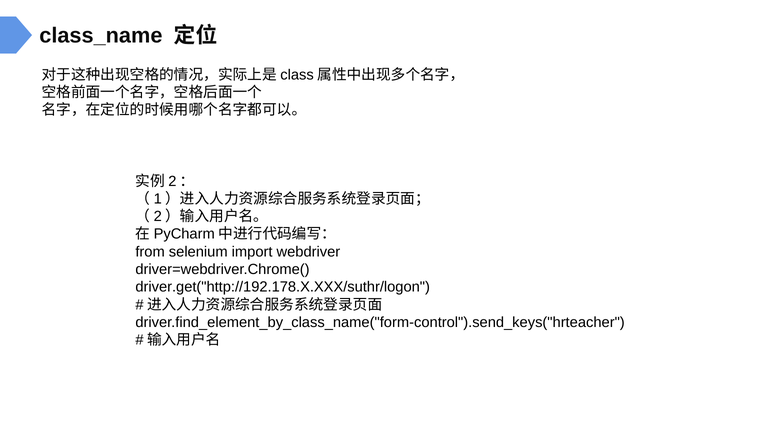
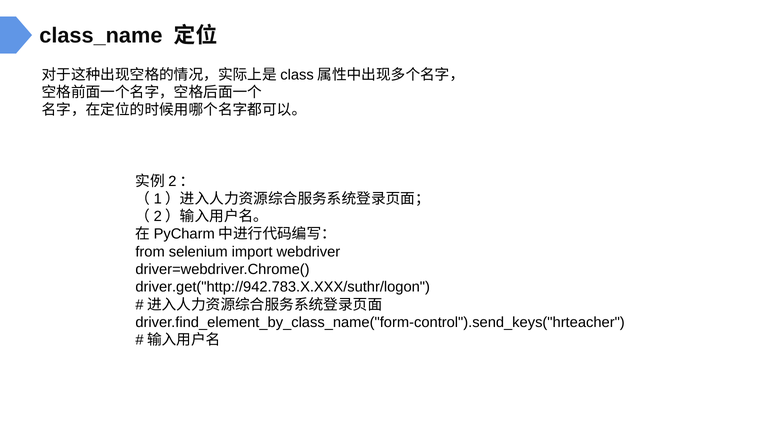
driver.get("http://192.178.X.XXX/suthr/logon: driver.get("http://192.178.X.XXX/suthr/logon -> driver.get("http://942.783.X.XXX/suthr/logon
